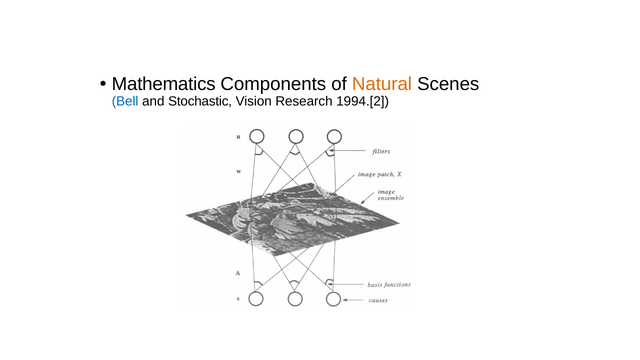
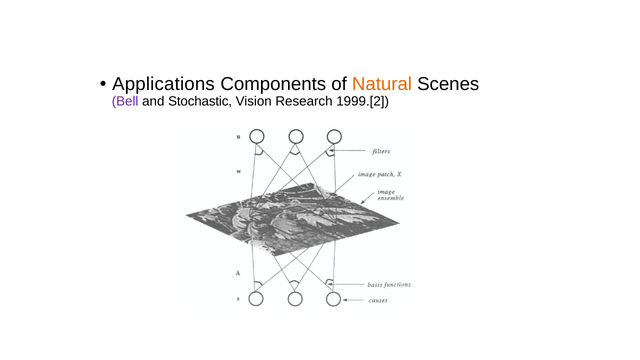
Mathematics: Mathematics -> Applications
Bell colour: blue -> purple
1994.[2: 1994.[2 -> 1999.[2
